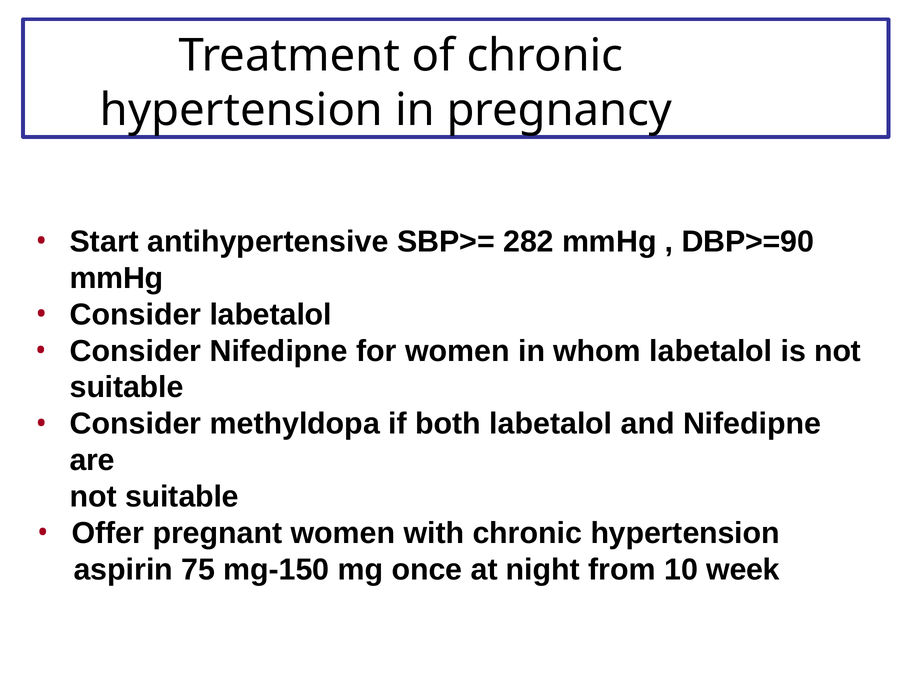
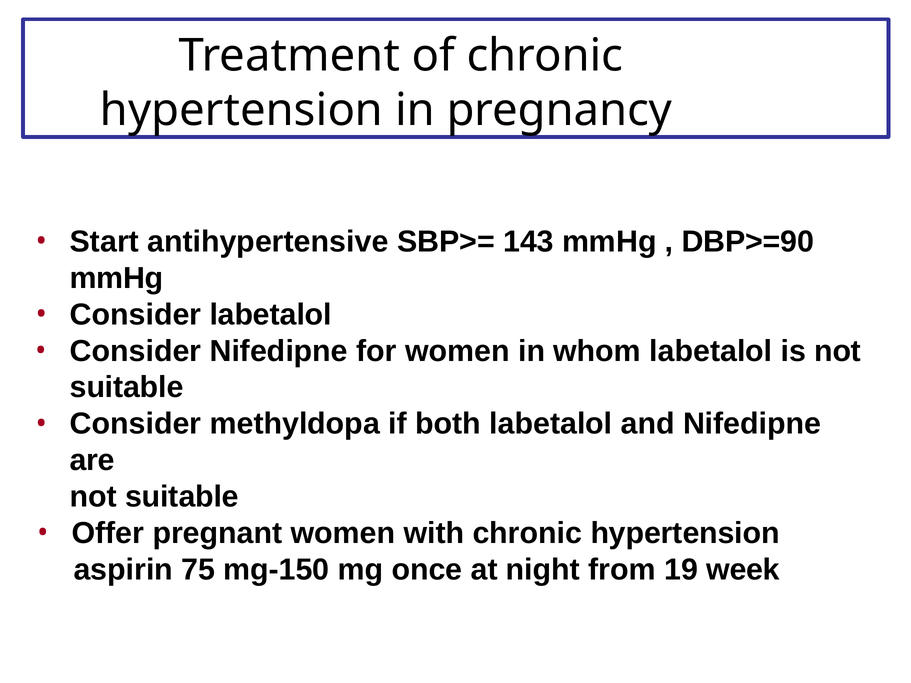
282: 282 -> 143
10: 10 -> 19
